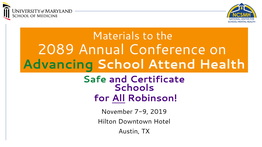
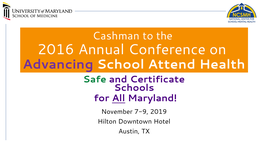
Materials: Materials -> Cashman
2089: 2089 -> 2016
Advancing colour: green -> purple
Robinson: Robinson -> Maryland
